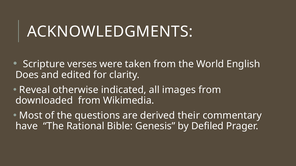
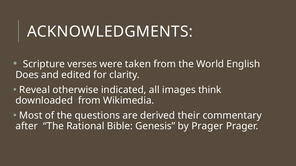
images from: from -> think
have: have -> after
by Defiled: Defiled -> Prager
